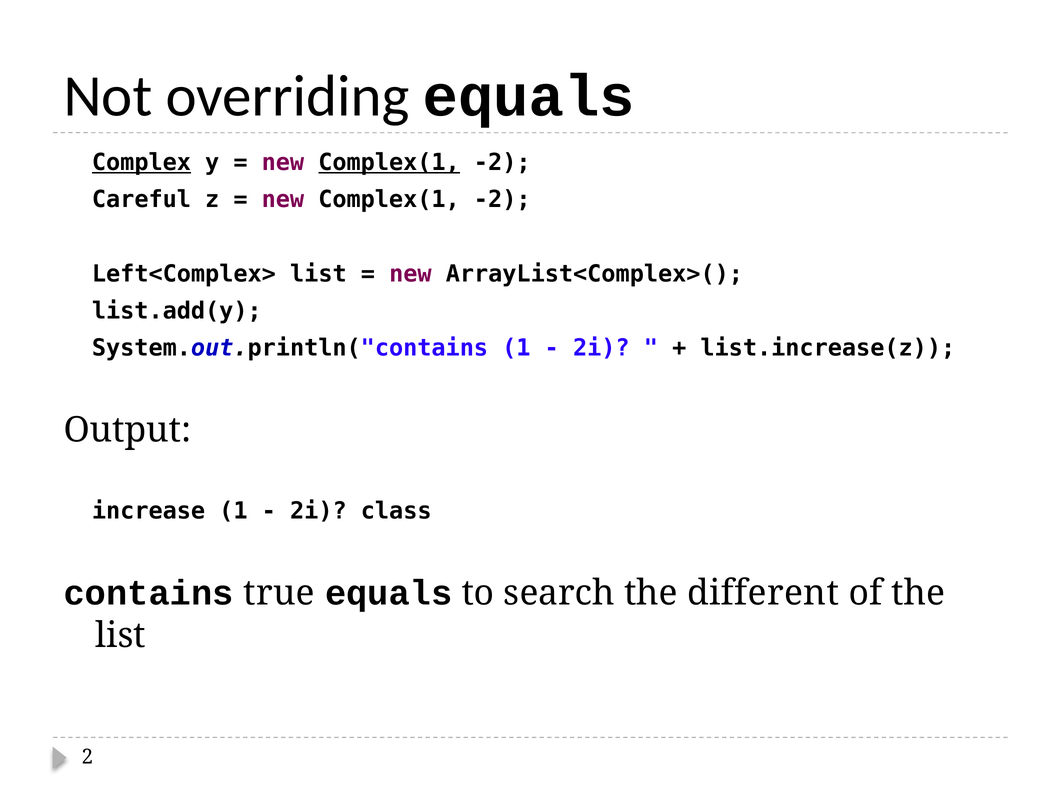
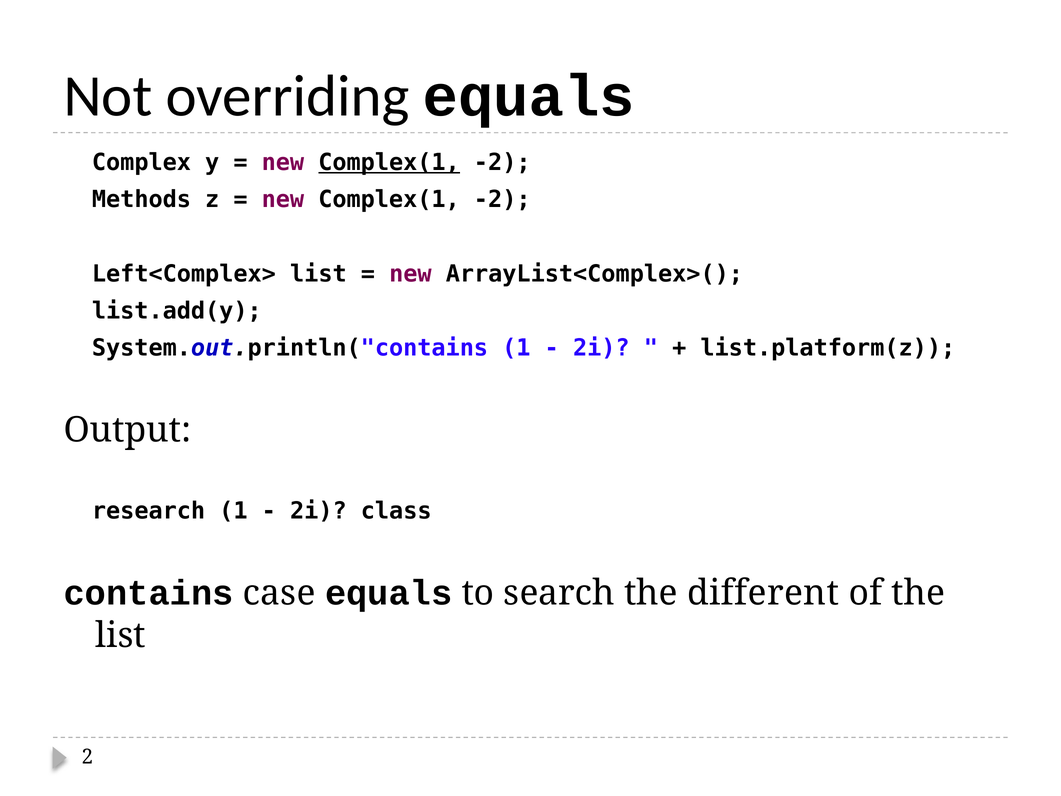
Complex underline: present -> none
Careful: Careful -> Methods
list.increase(z: list.increase(z -> list.platform(z
increase: increase -> research
true: true -> case
